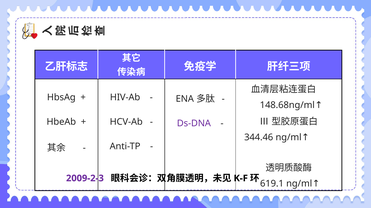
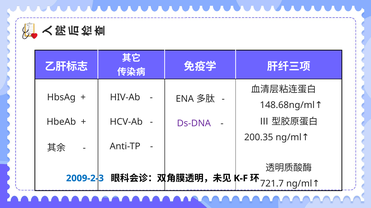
344.46: 344.46 -> 200.35
2009-2-3 colour: purple -> blue
619.1: 619.1 -> 721.7
